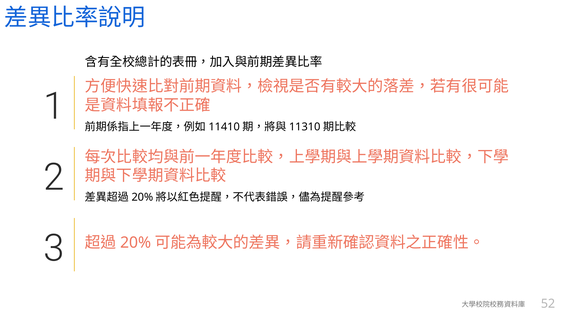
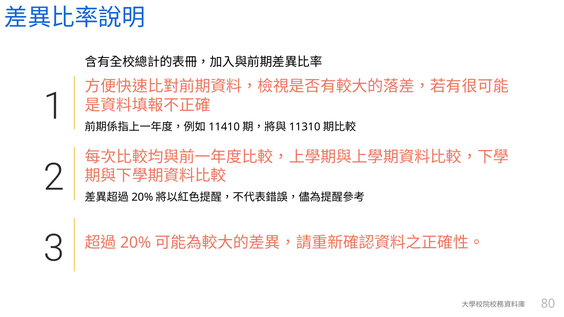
52: 52 -> 80
